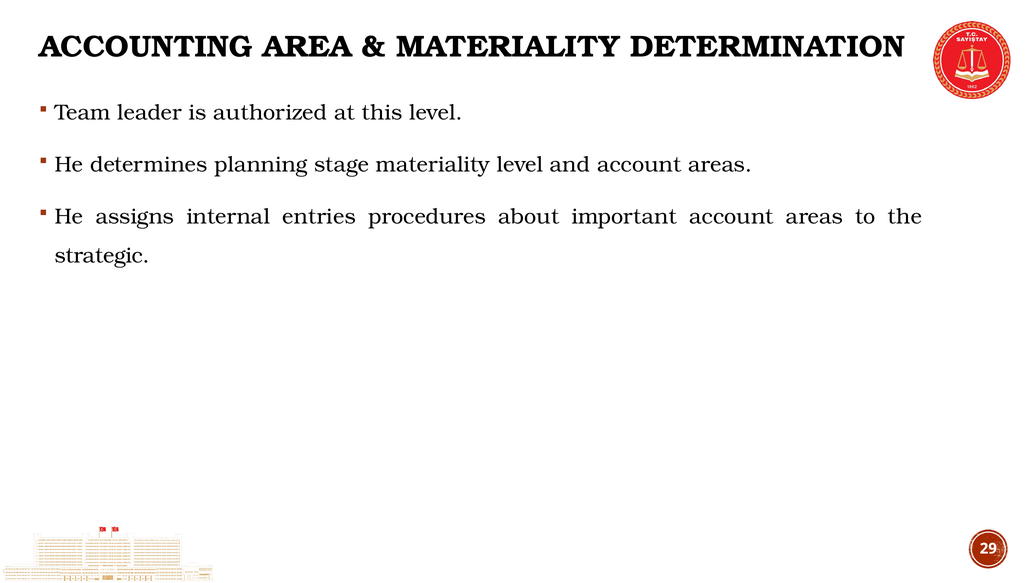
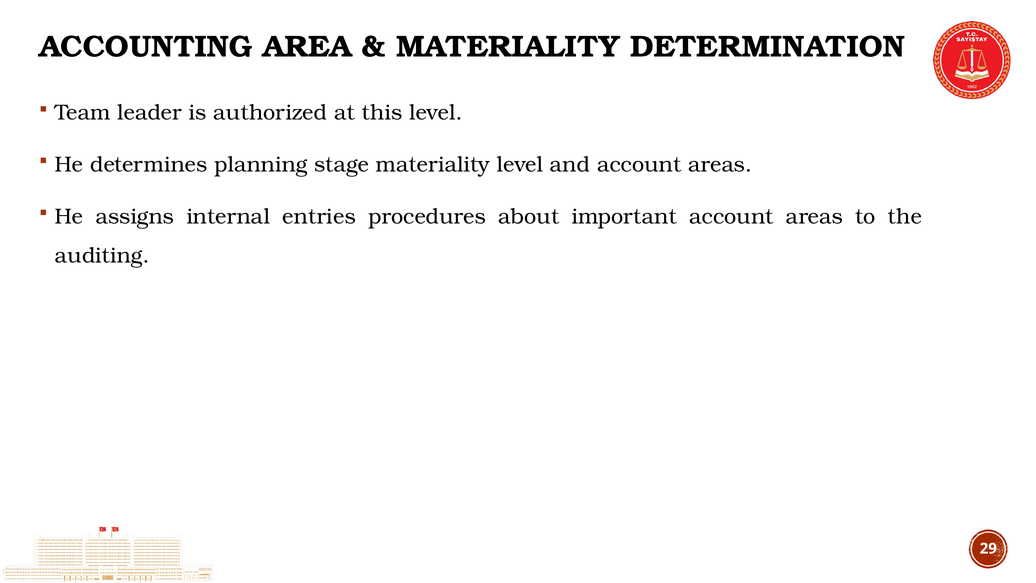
strategic: strategic -> auditing
